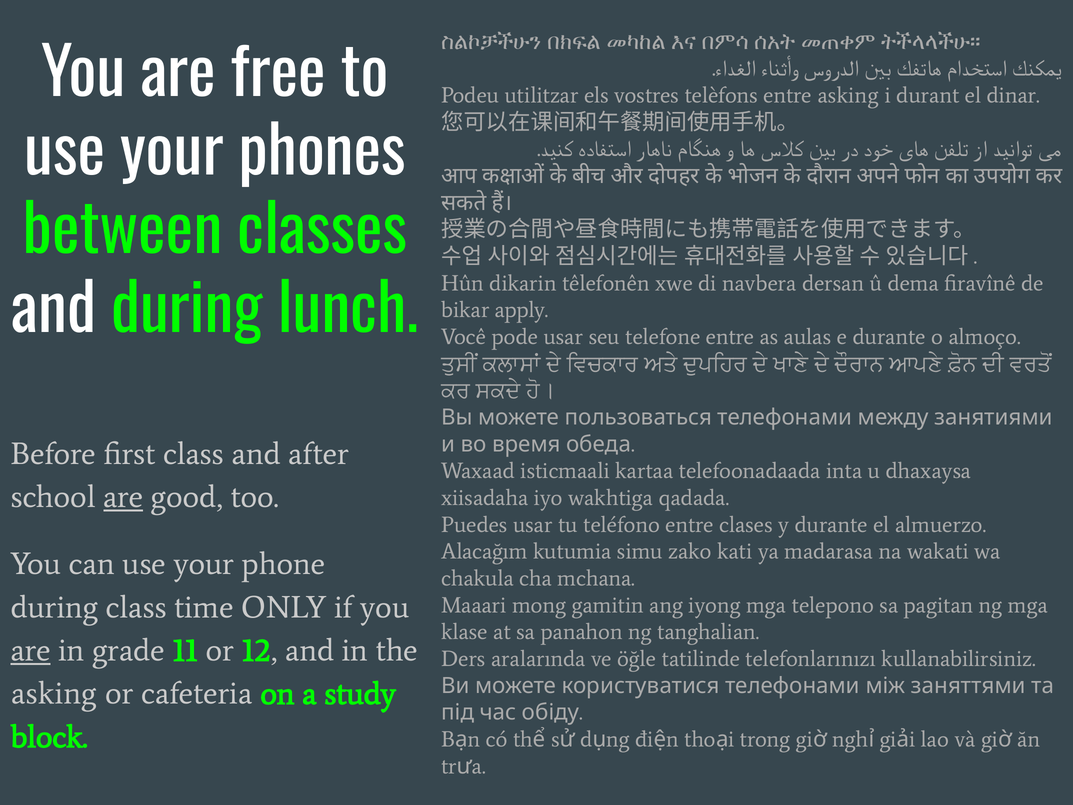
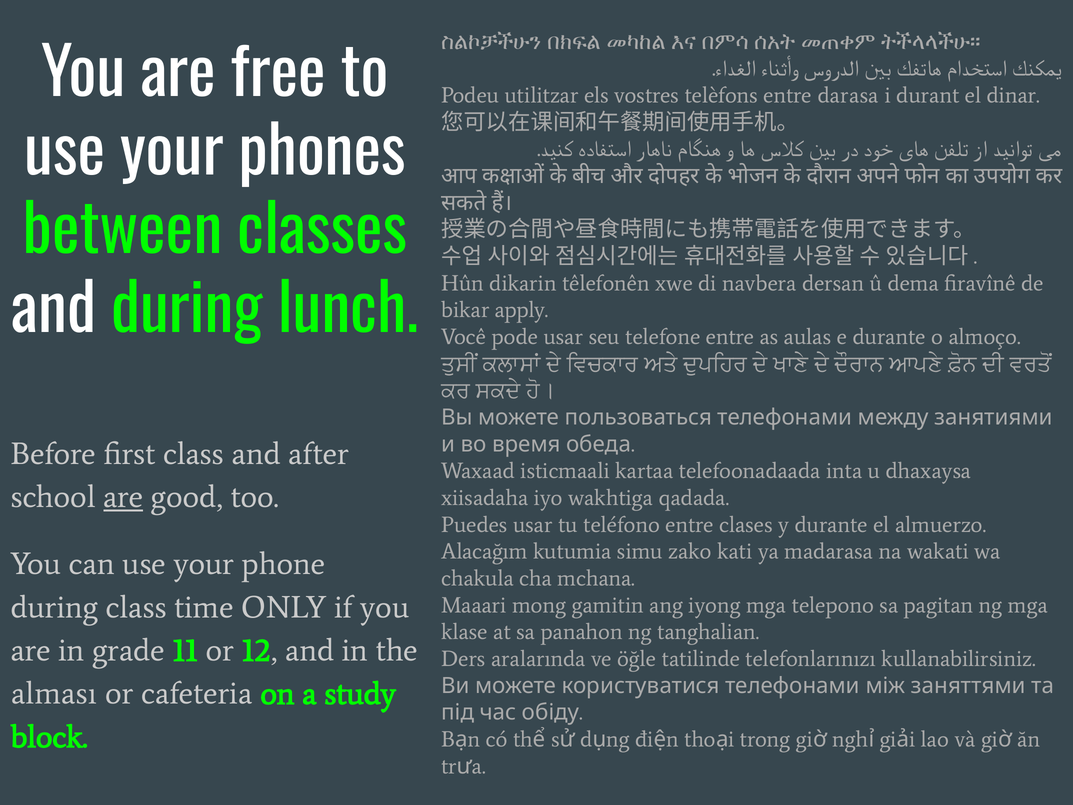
entre asking: asking -> darasa
are at (31, 650) underline: present -> none
asking at (54, 693): asking -> alması
